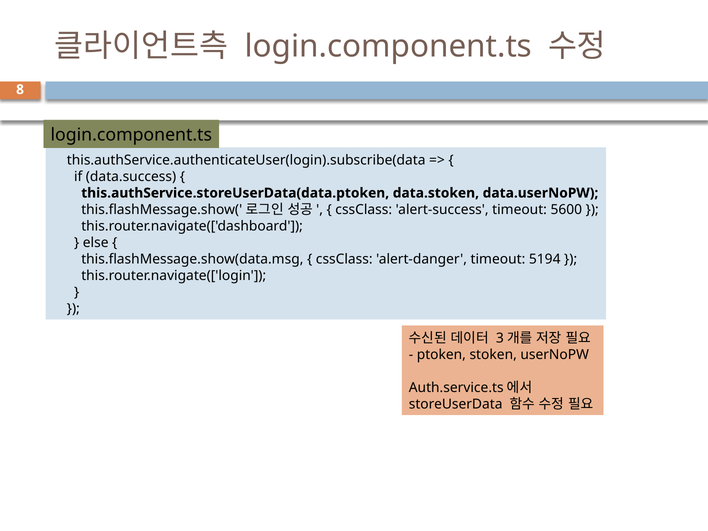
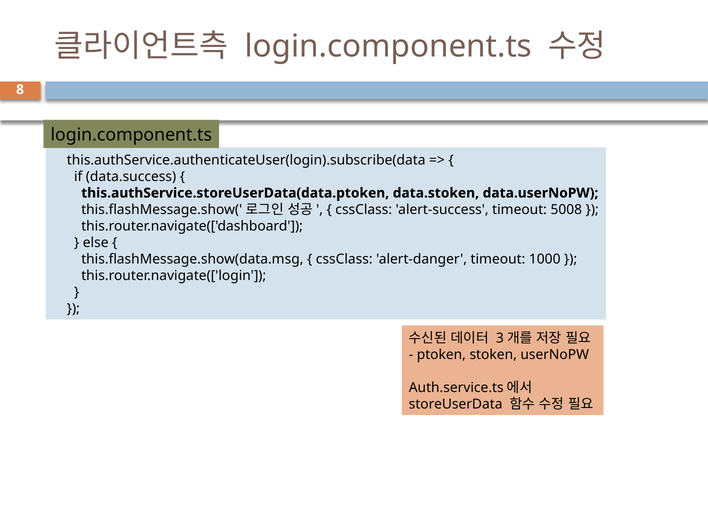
5600: 5600 -> 5008
5194: 5194 -> 1000
